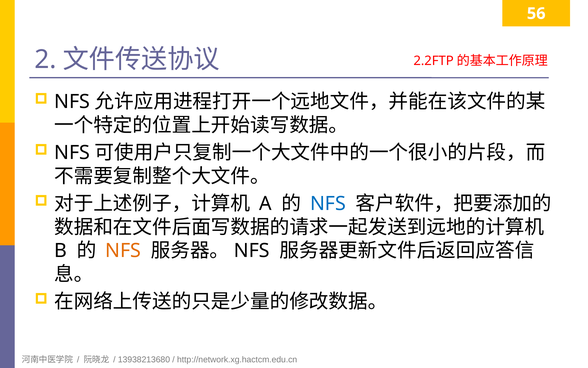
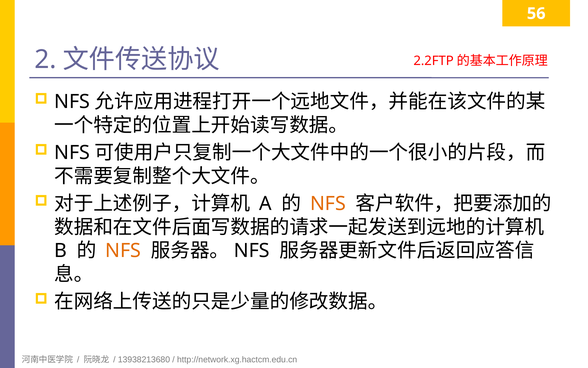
NFS at (328, 203) colour: blue -> orange
